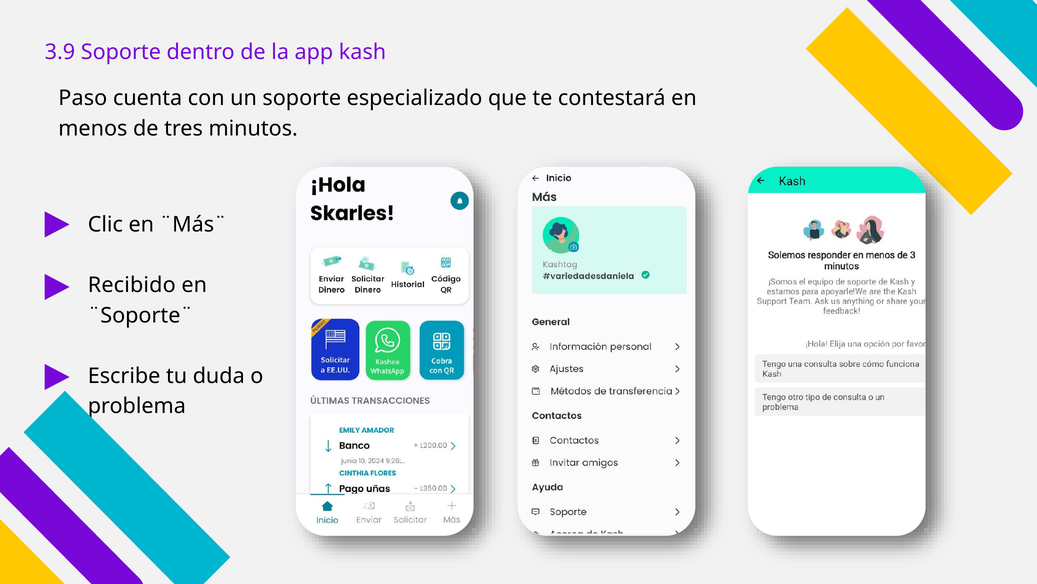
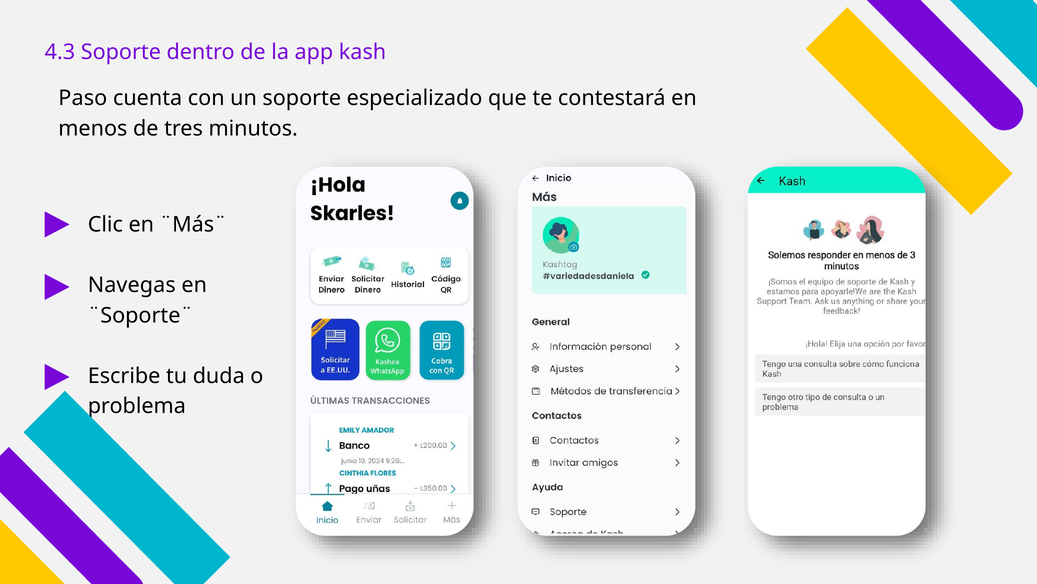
3.9: 3.9 -> 4.3
Recibido: Recibido -> Navegas
